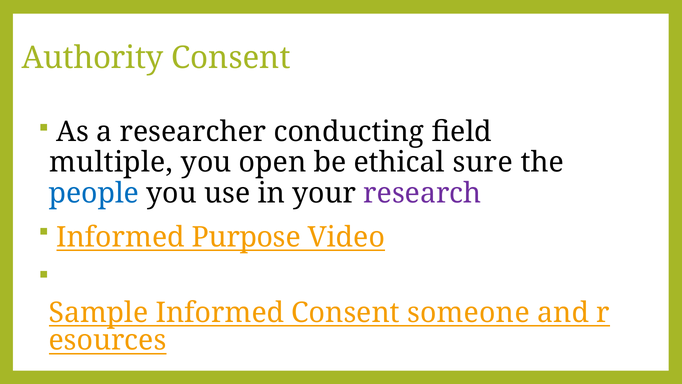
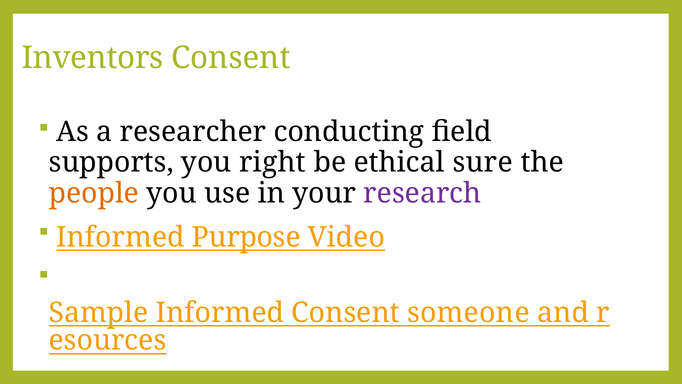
Authority: Authority -> Inventors
multiple: multiple -> supports
open: open -> right
people colour: blue -> orange
